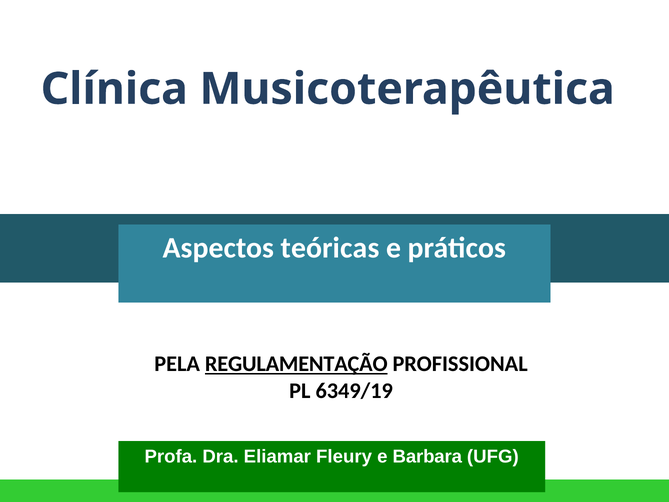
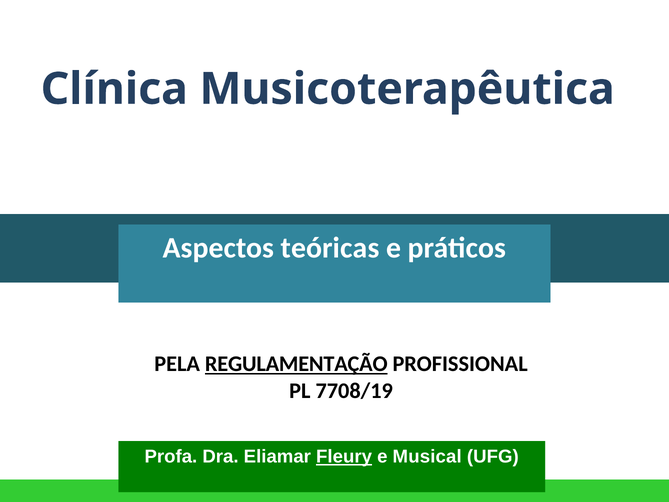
6349/19: 6349/19 -> 7708/19
Fleury underline: none -> present
Barbara: Barbara -> Musical
